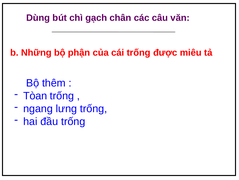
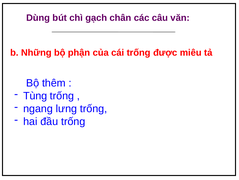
Tòan: Tòan -> Tùng
